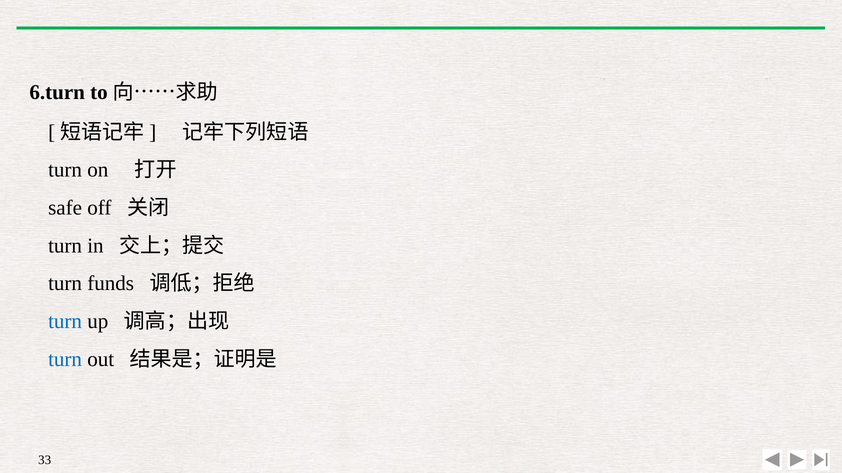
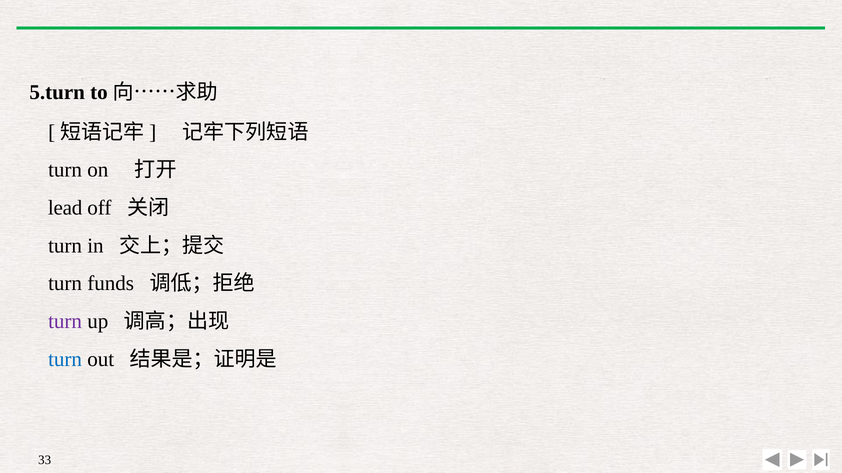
6.turn: 6.turn -> 5.turn
safe: safe -> lead
turn at (65, 322) colour: blue -> purple
